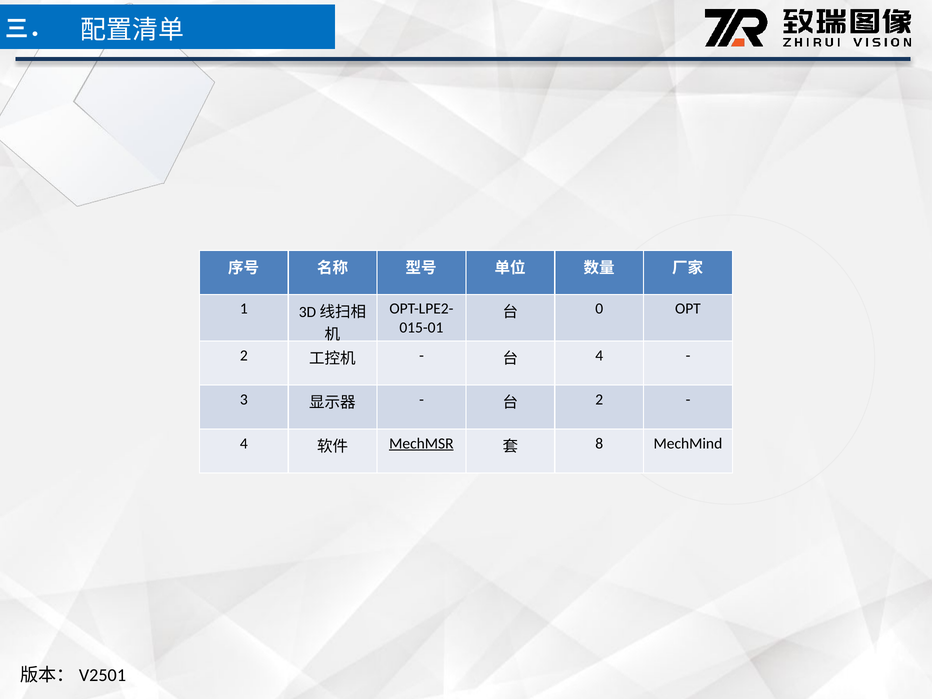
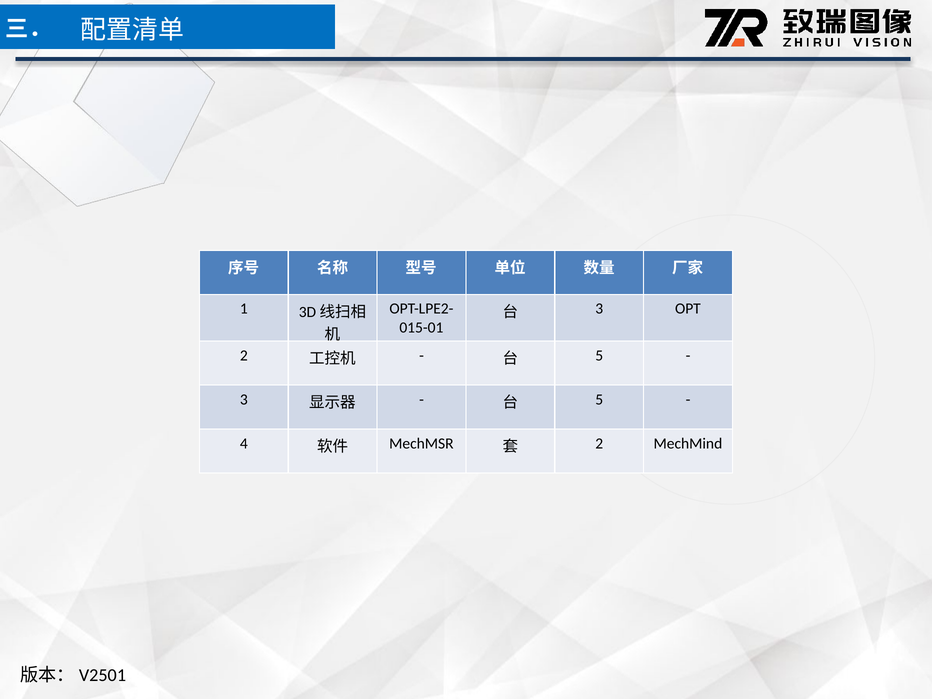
0 at (599, 309): 0 -> 3
4 at (599, 355): 4 -> 5
2 at (599, 399): 2 -> 5
MechMSR underline: present -> none
8 at (599, 443): 8 -> 2
